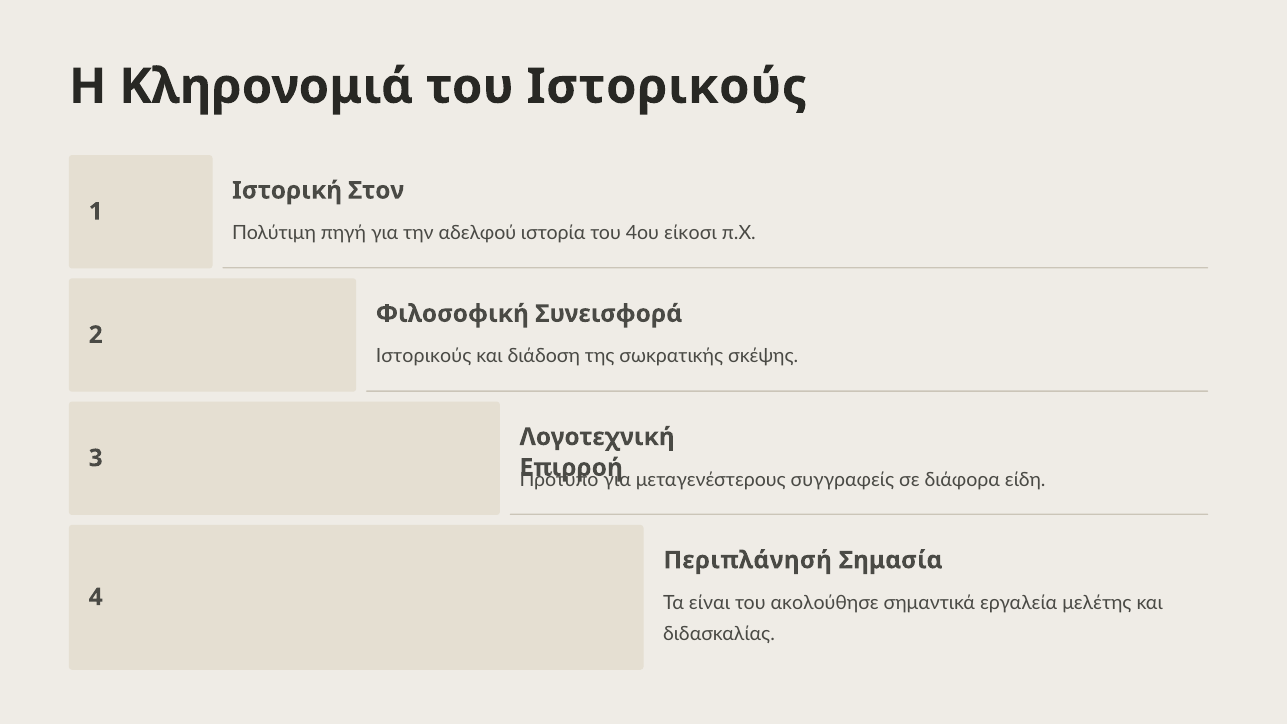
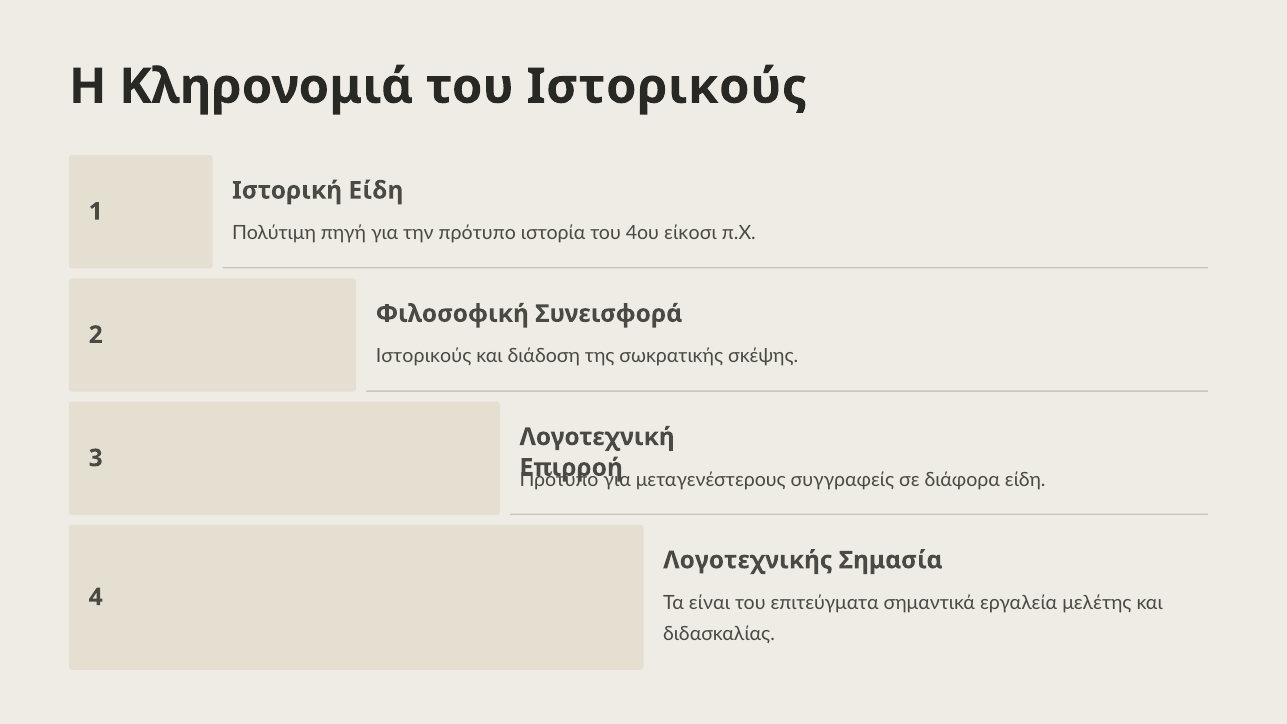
Ιστορική Στον: Στον -> Είδη
την αδελφού: αδελφού -> πρότυπο
Περιπλάνησή: Περιπλάνησή -> Λογοτεχνικής
ακολούθησε: ακολούθησε -> επιτεύγματα
